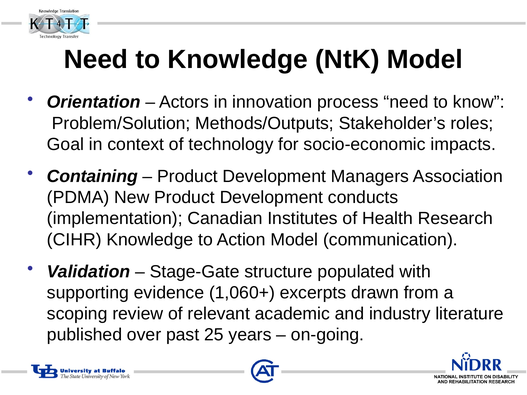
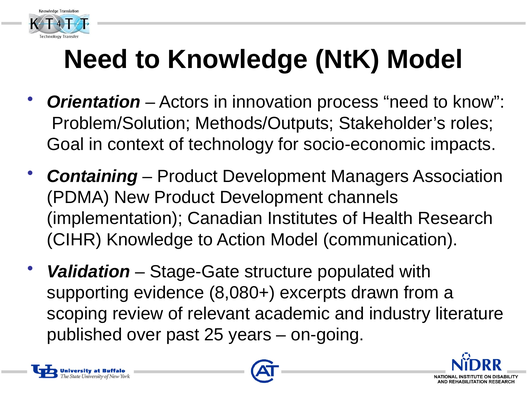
conducts: conducts -> channels
1,060+: 1,060+ -> 8,080+
